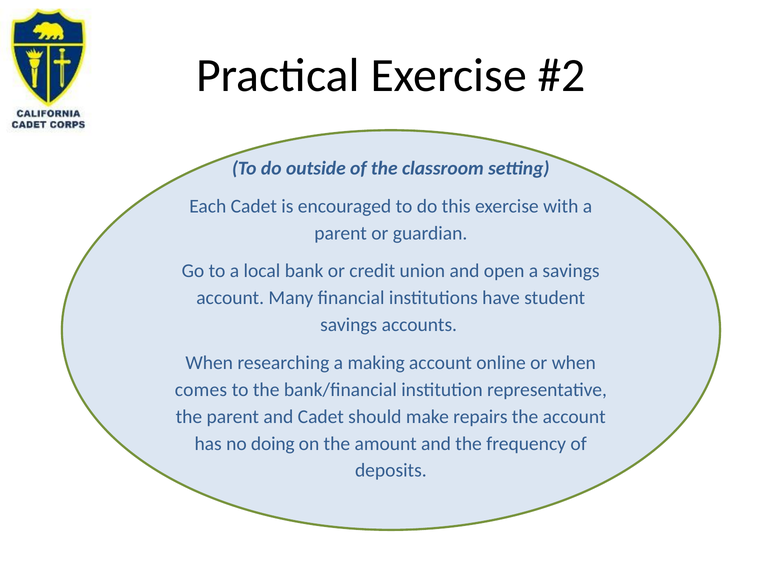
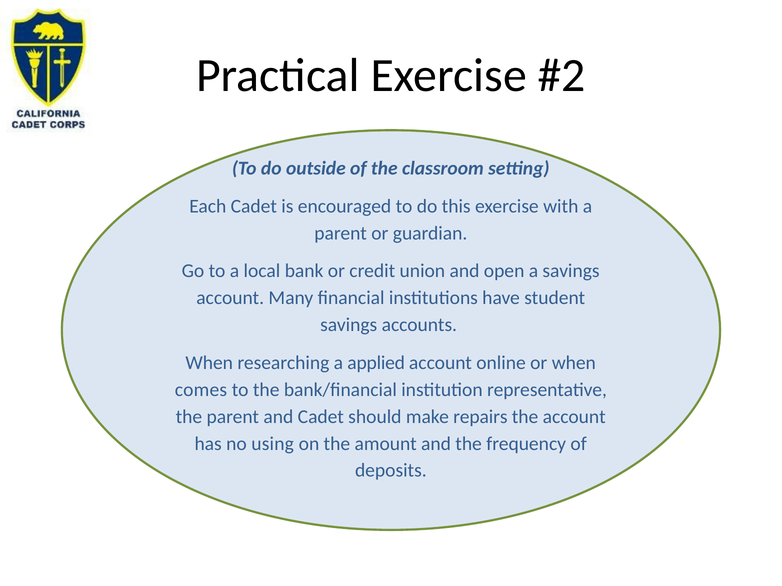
making: making -> applied
doing: doing -> using
